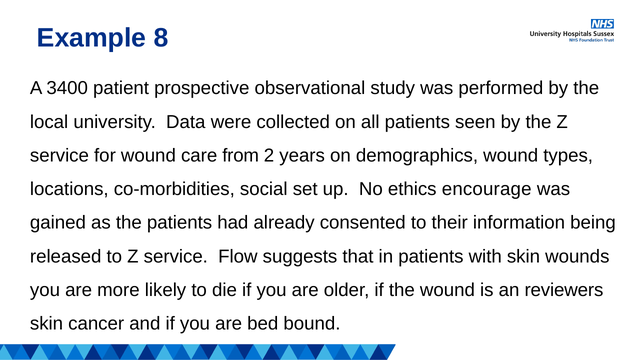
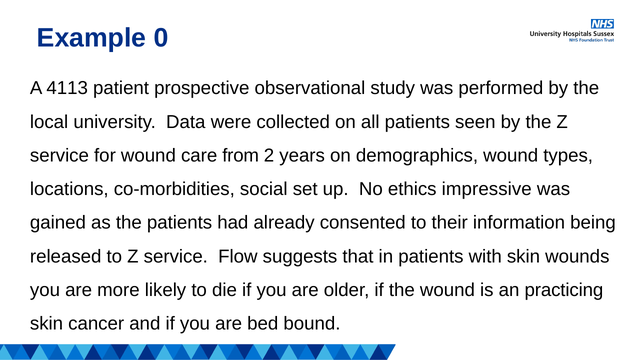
8: 8 -> 0
3400: 3400 -> 4113
encourage: encourage -> impressive
reviewers: reviewers -> practicing
